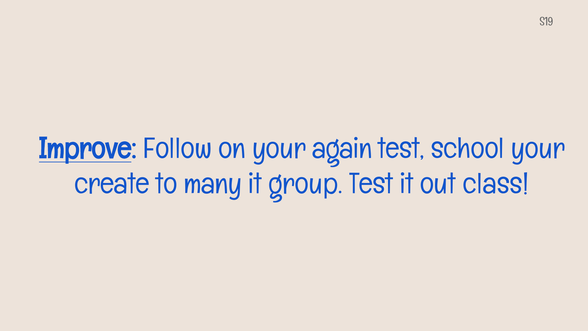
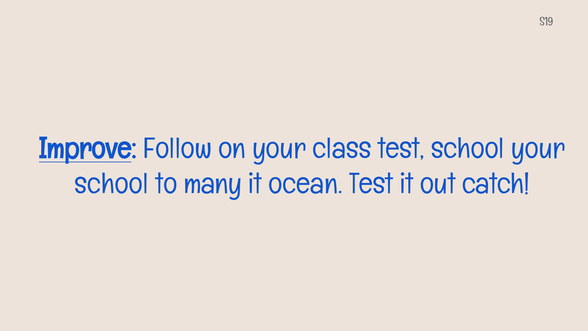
again: again -> class
create at (112, 184): create -> school
group: group -> ocean
class: class -> catch
